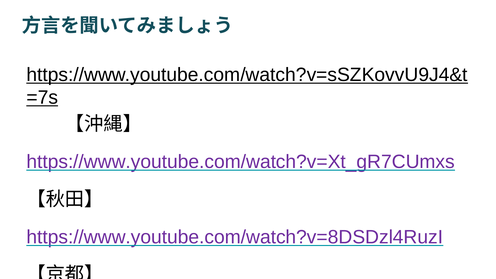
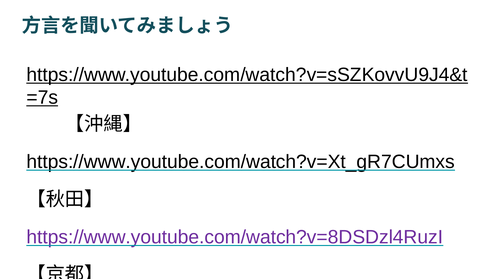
https://www.youtube.com/watch?v=Xt_gR7CUmxs colour: purple -> black
